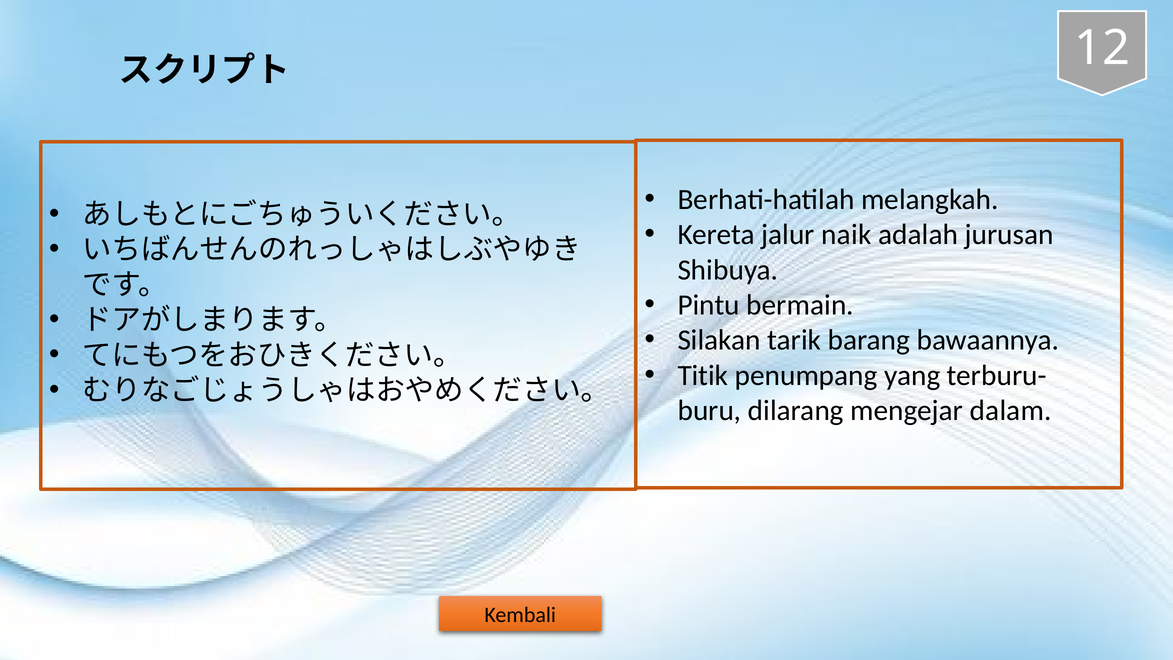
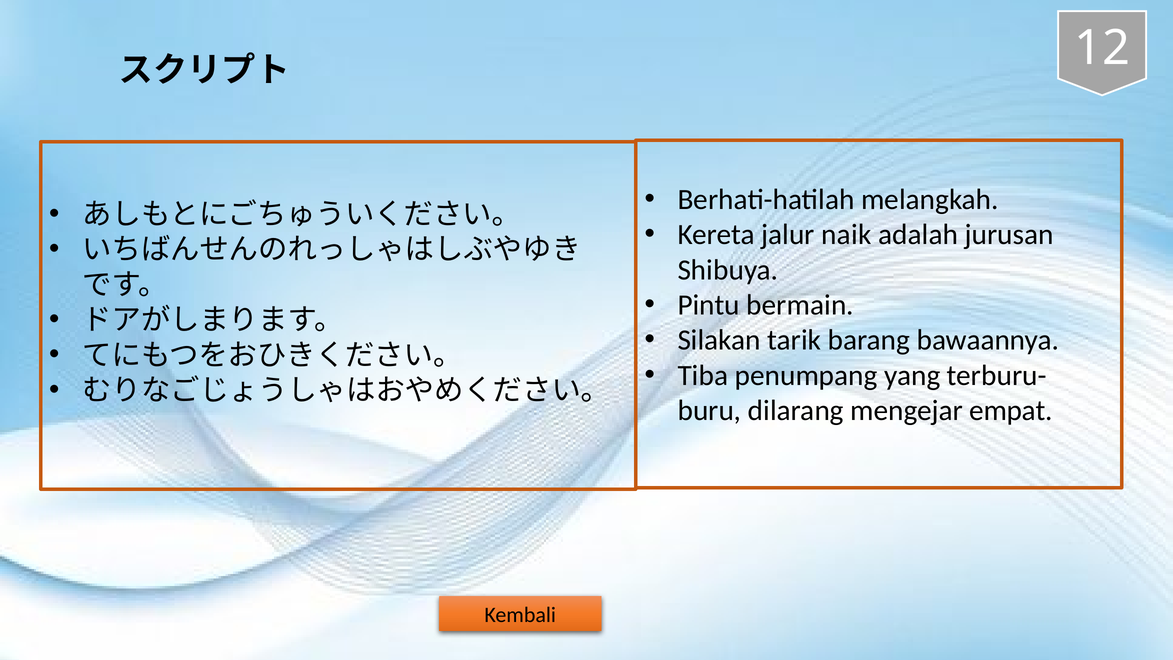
Titik: Titik -> Tiba
dalam: dalam -> empat
